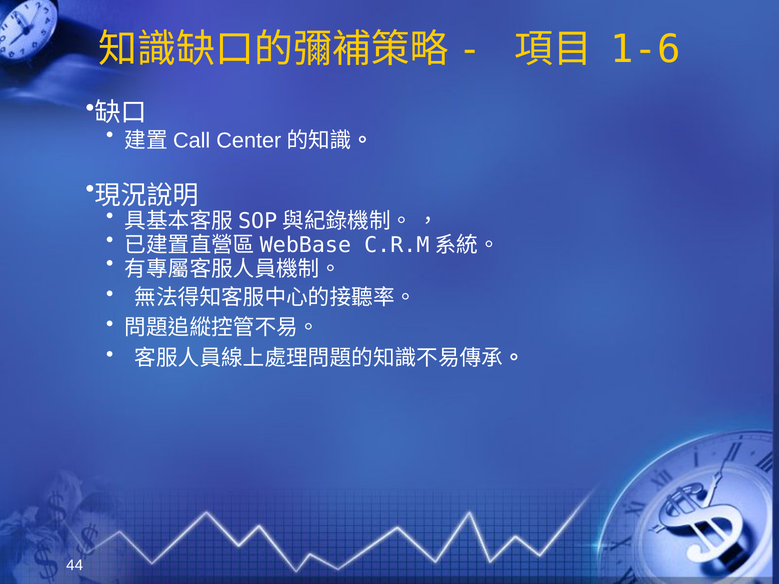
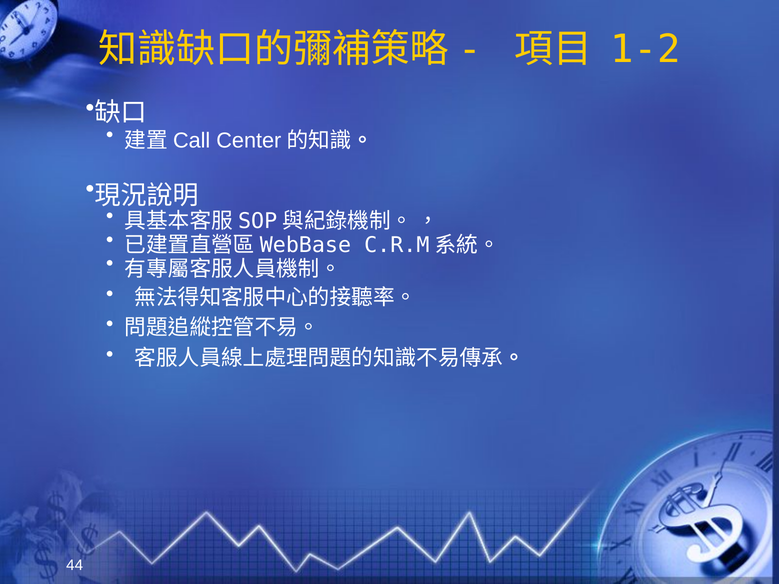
1-6: 1-6 -> 1-2
